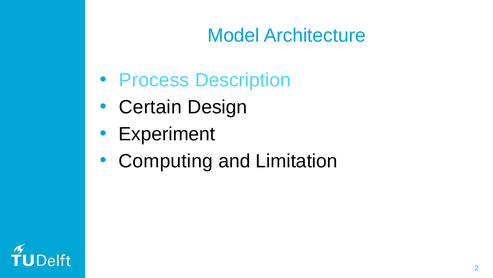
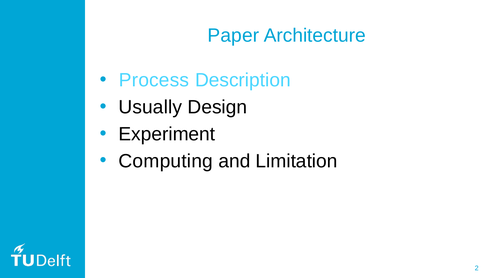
Model: Model -> Paper
Certain: Certain -> Usually
